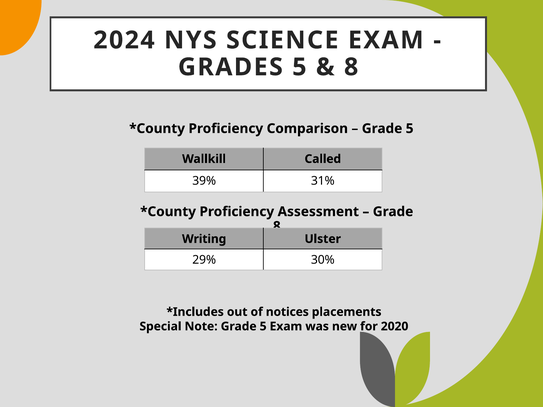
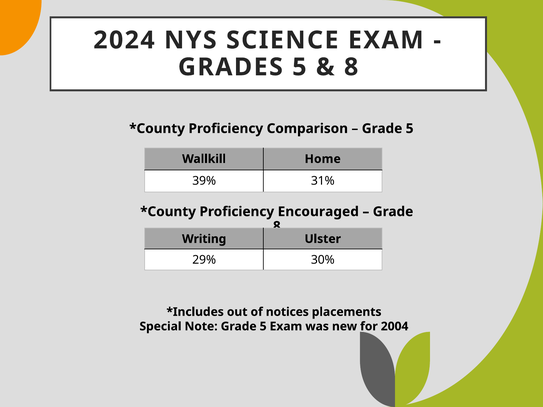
Called: Called -> Home
Assessment: Assessment -> Encouraged
2020: 2020 -> 2004
